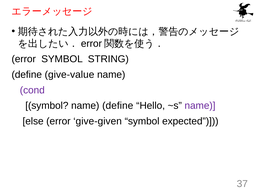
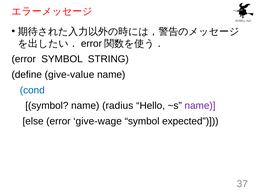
cond colour: purple -> blue
name define: define -> radius
give-given: give-given -> give-wage
